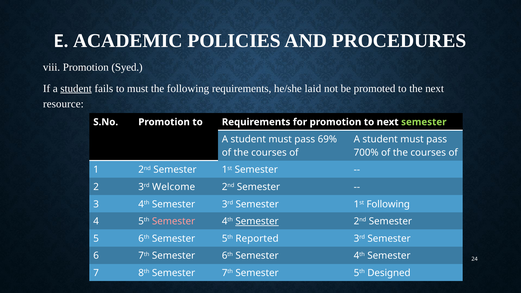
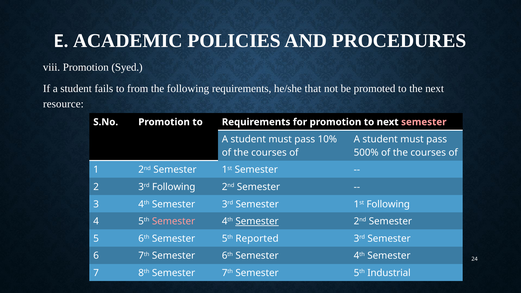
student at (76, 88) underline: present -> none
to must: must -> from
laid: laid -> that
semester at (424, 122) colour: light green -> pink
69%: 69% -> 10%
700%: 700% -> 500%
3rd Welcome: Welcome -> Following
Designed: Designed -> Industrial
